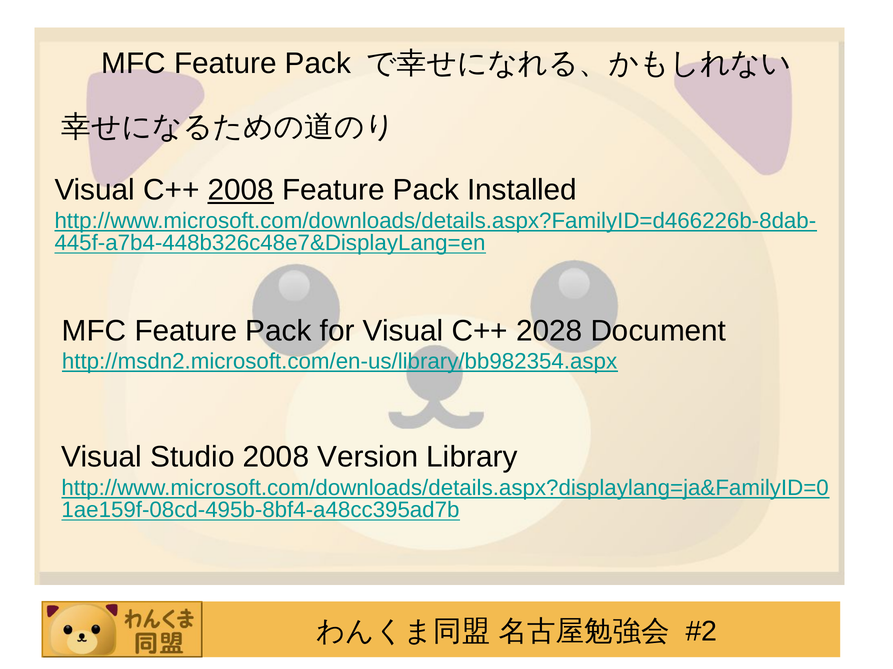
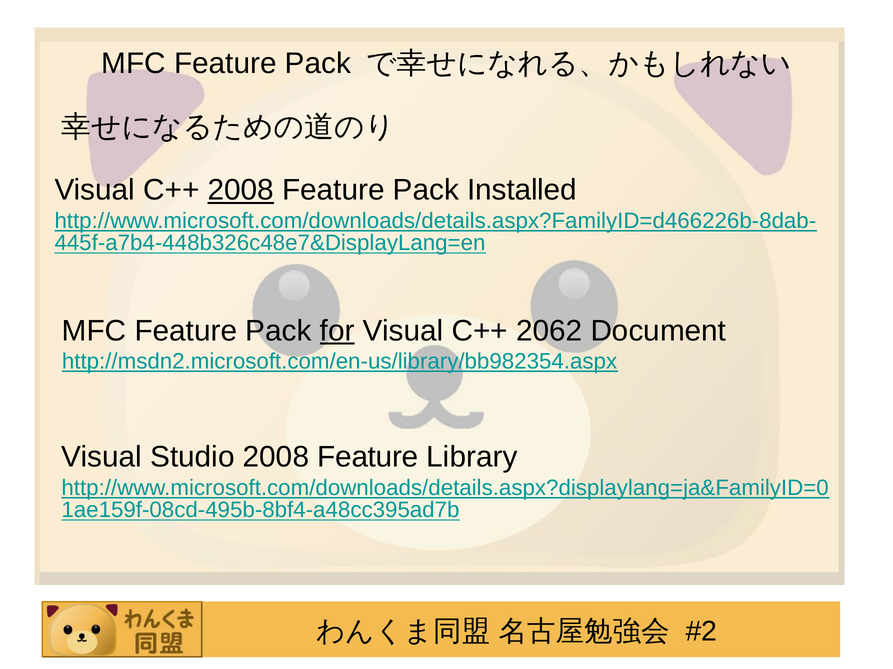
for underline: none -> present
2028: 2028 -> 2062
Studio 2008 Version: Version -> Feature
